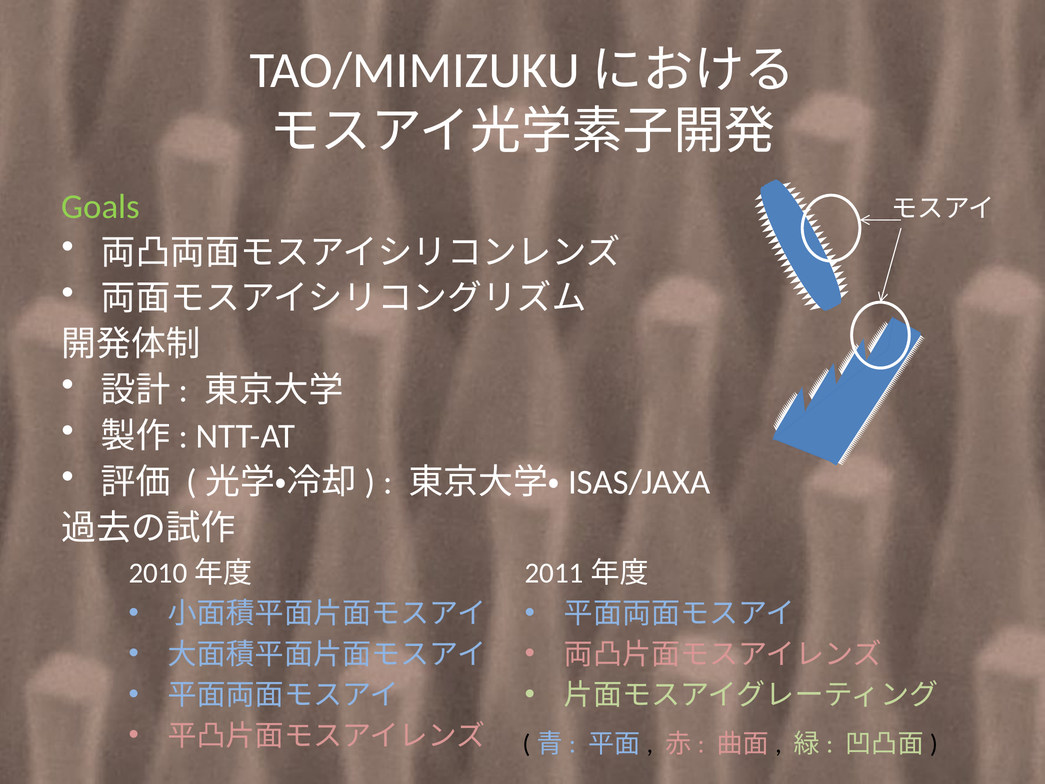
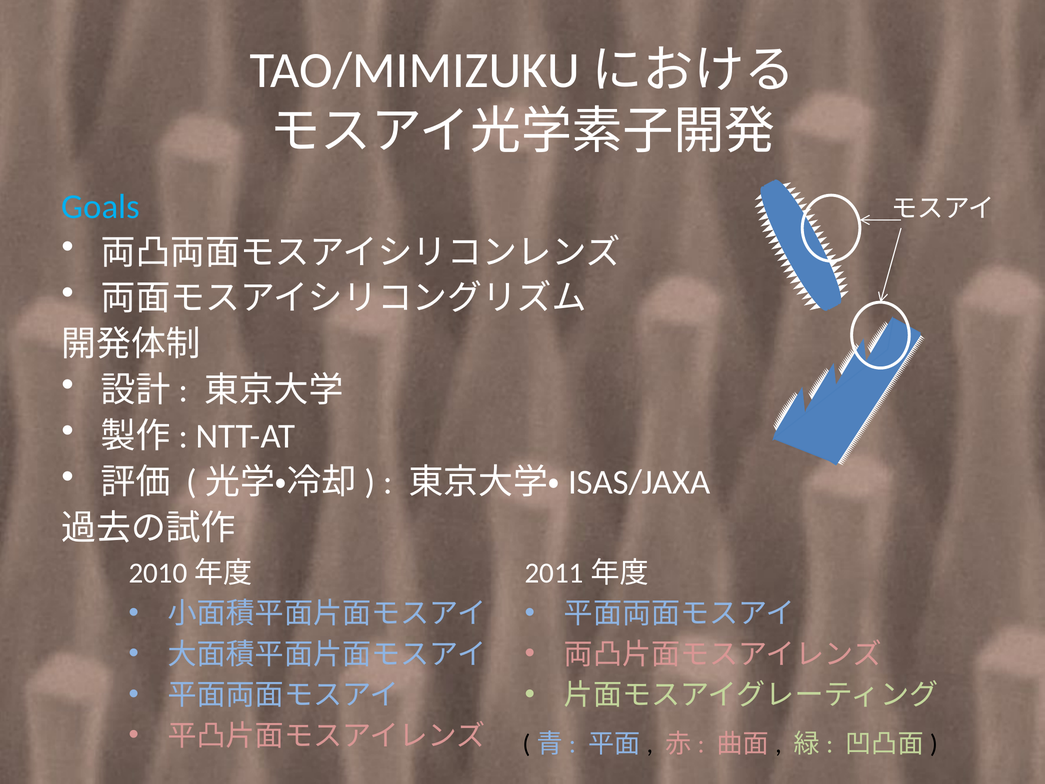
Goals colour: light green -> light blue
